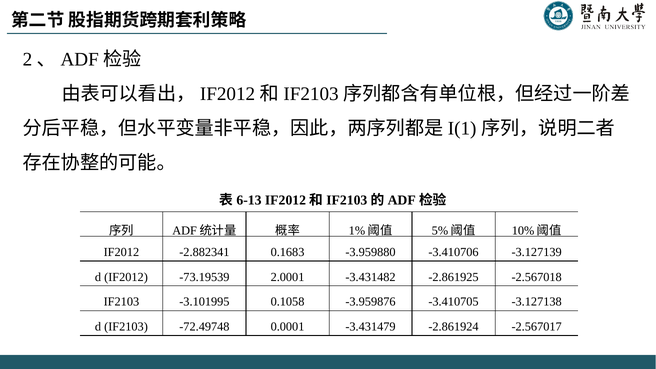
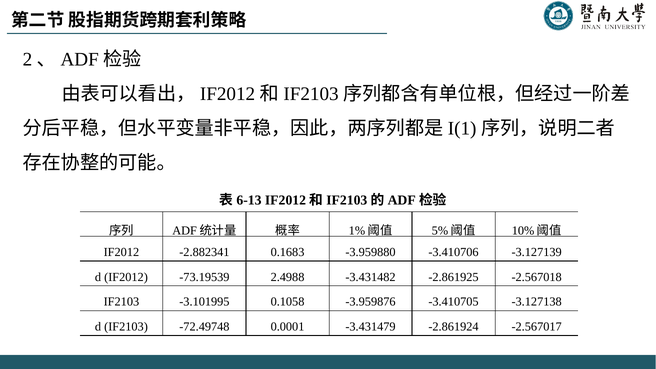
2.0001: 2.0001 -> 2.4988
